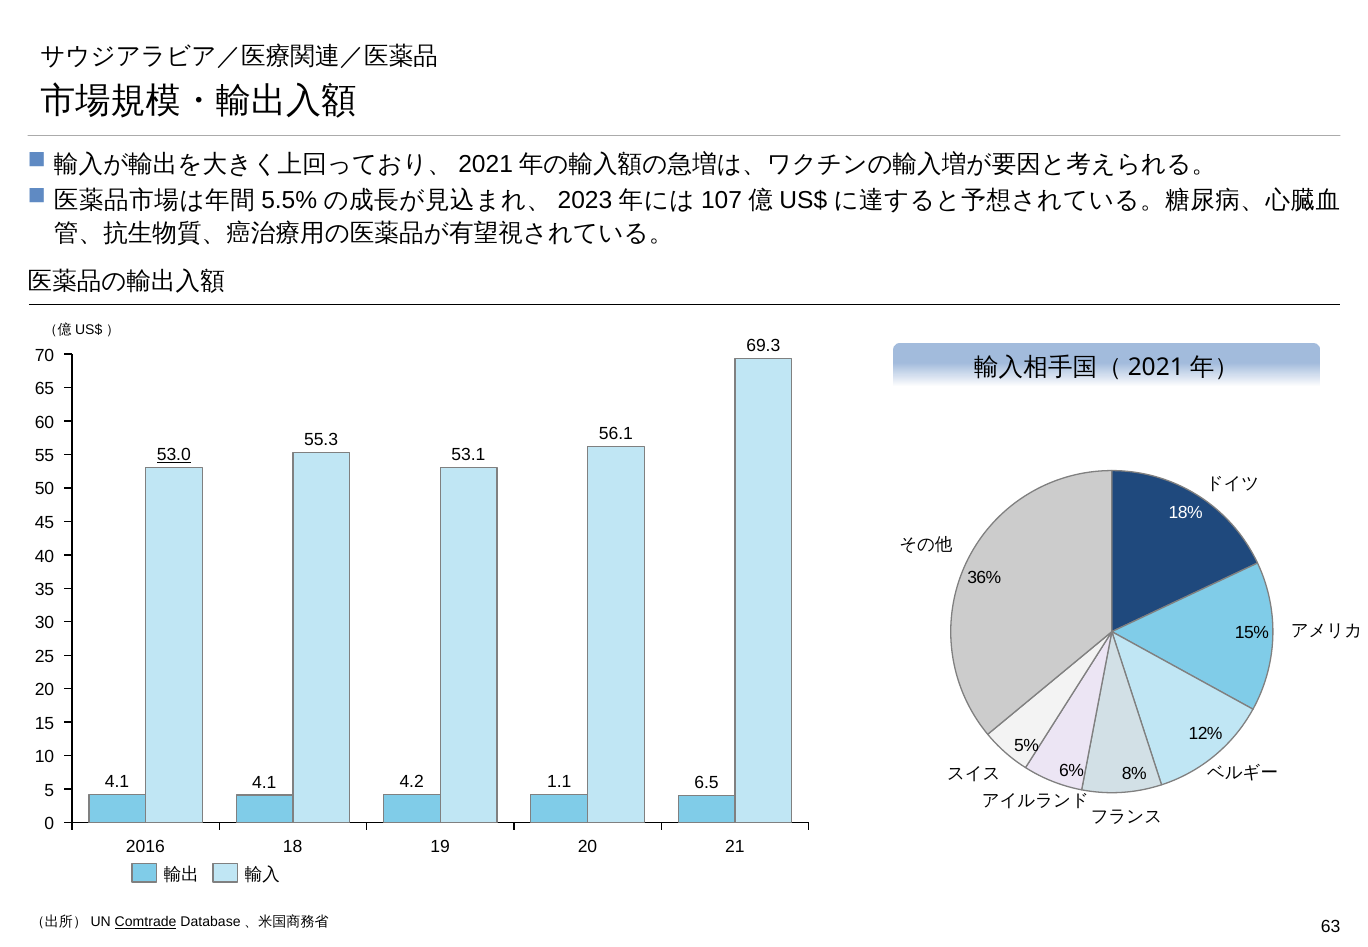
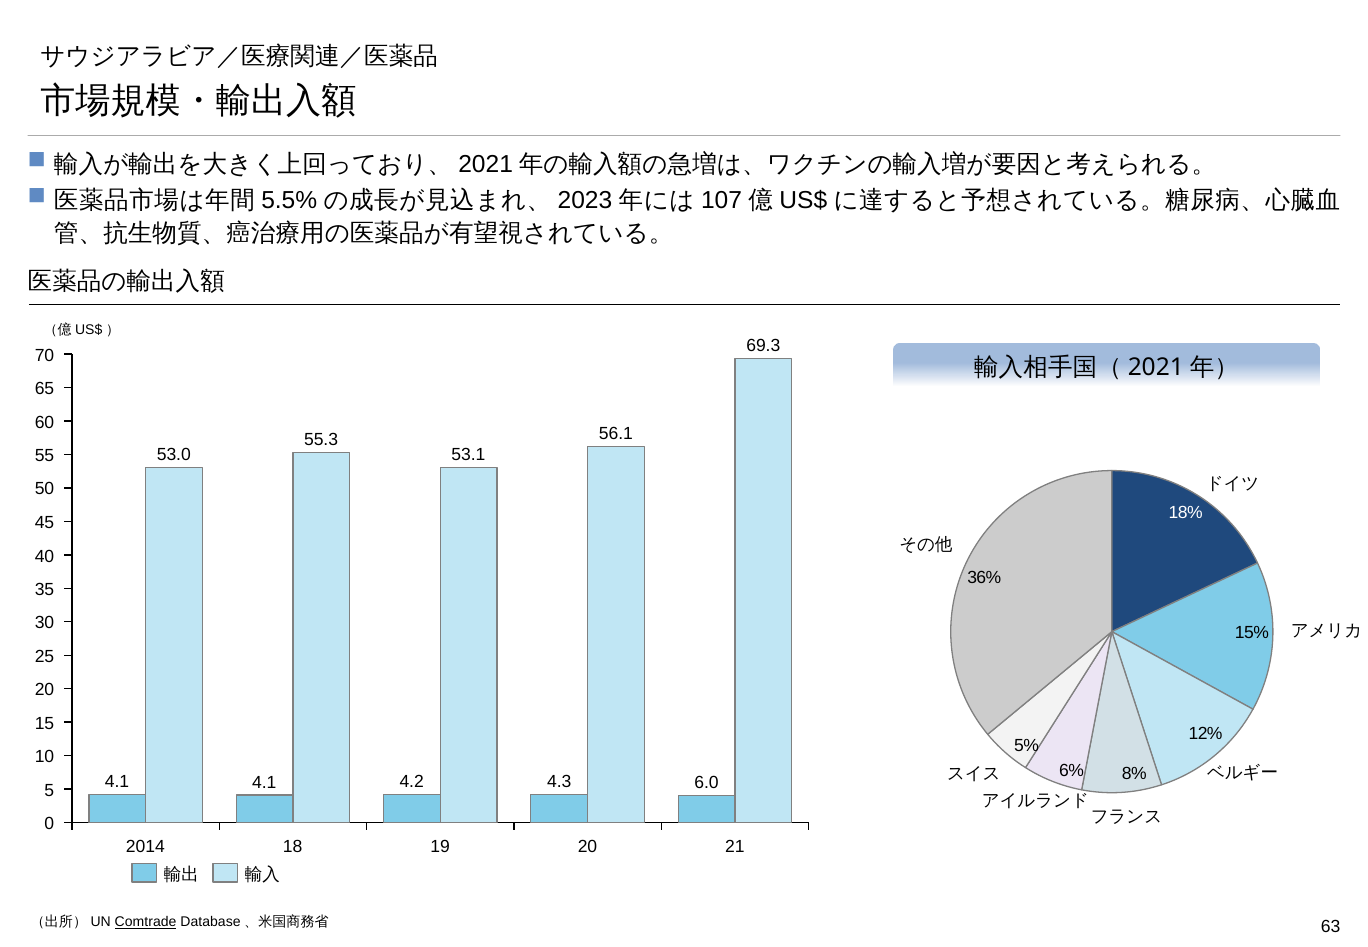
53.0 underline: present -> none
1.1: 1.1 -> 4.3
6.5: 6.5 -> 6.0
2016: 2016 -> 2014
